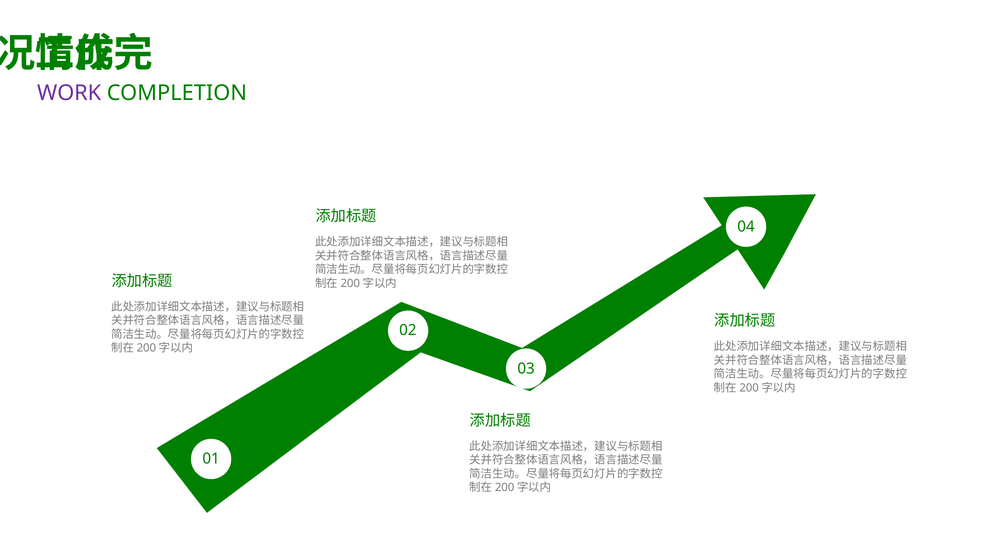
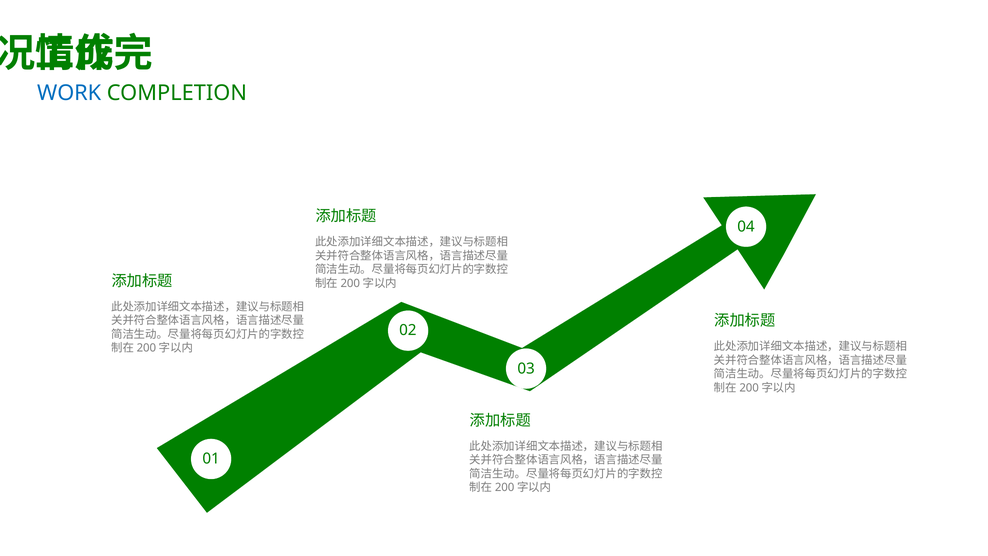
WORK colour: purple -> blue
